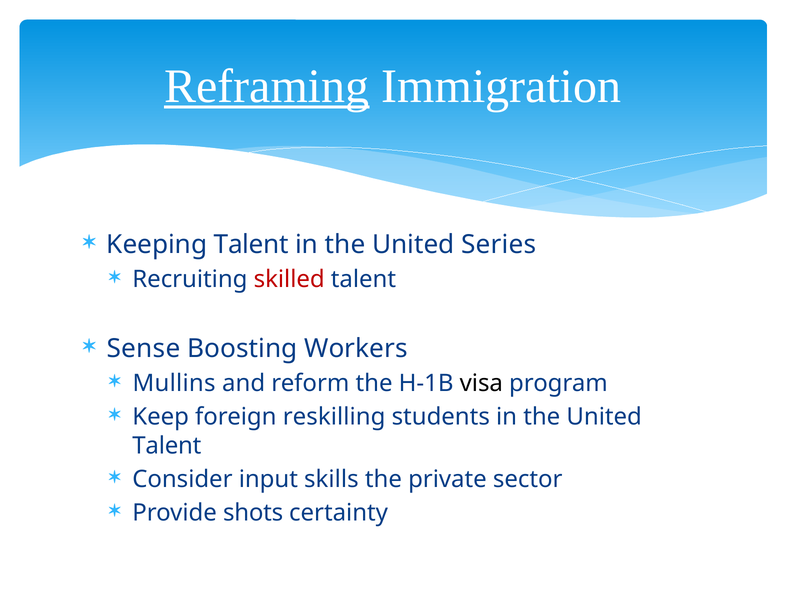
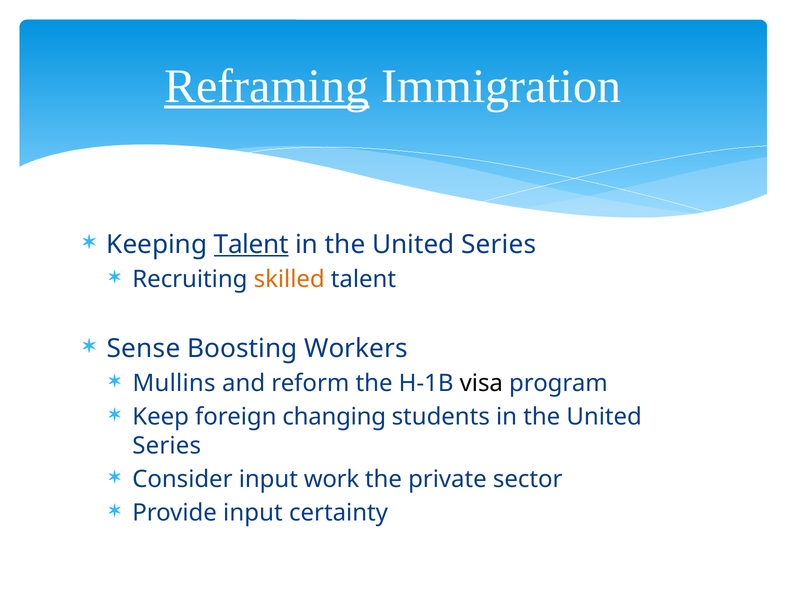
Talent at (251, 244) underline: none -> present
skilled colour: red -> orange
reskilling: reskilling -> changing
Talent at (167, 445): Talent -> Series
skills: skills -> work
Provide shots: shots -> input
